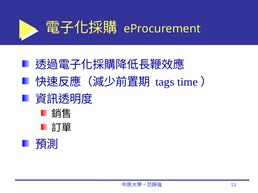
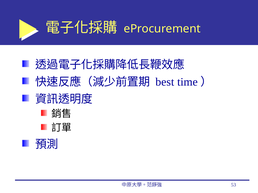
tags: tags -> best
